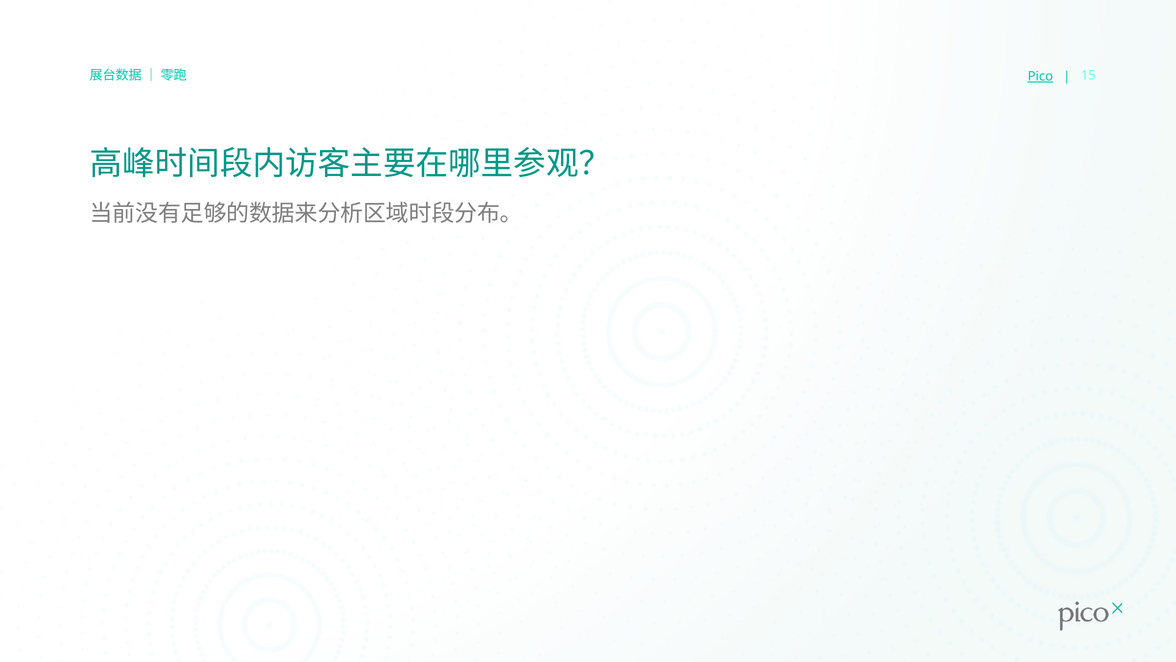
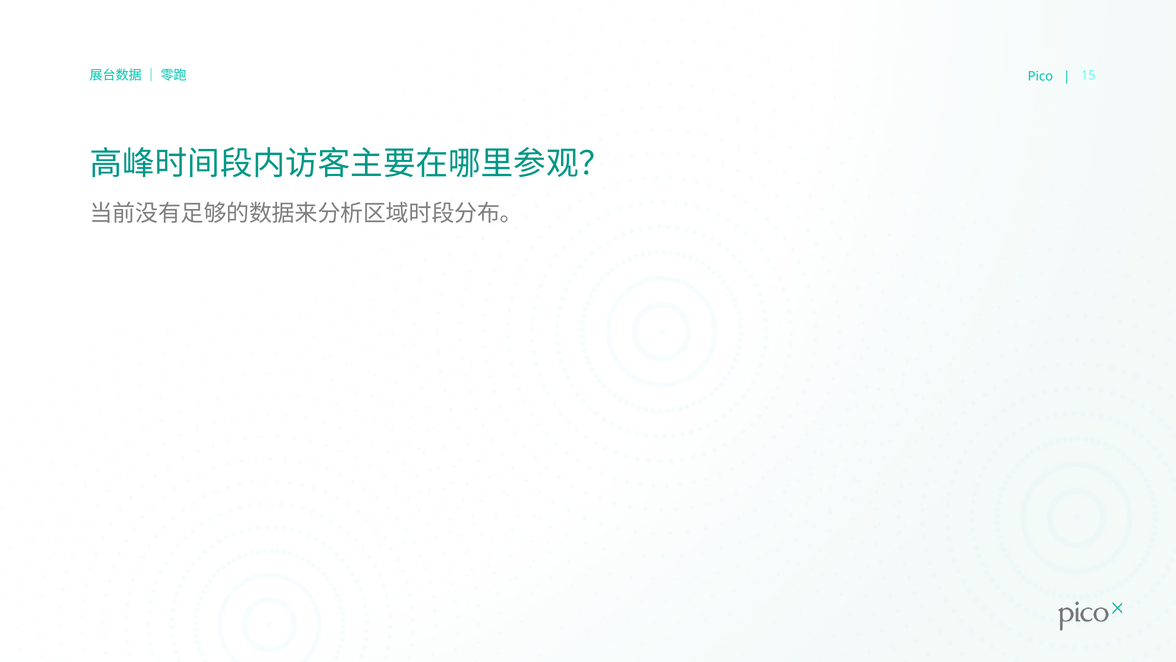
Pico underline: present -> none
